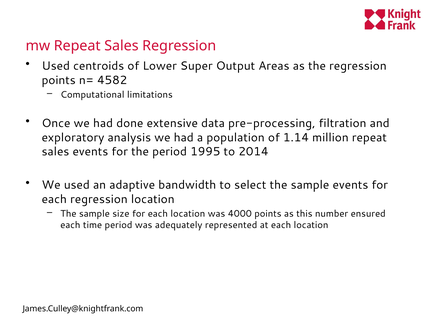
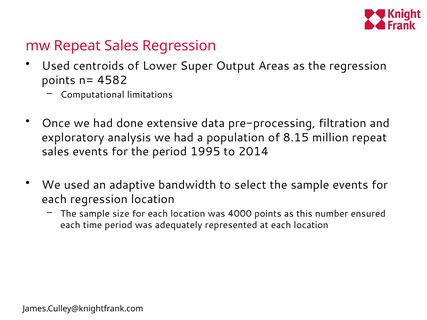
1.14: 1.14 -> 8.15
